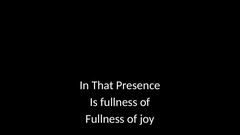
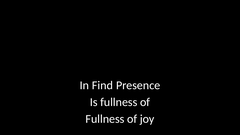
That: That -> Find
